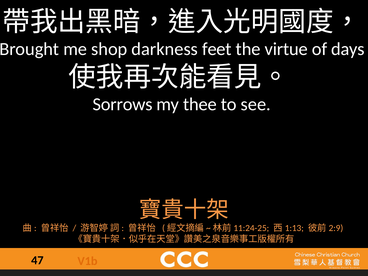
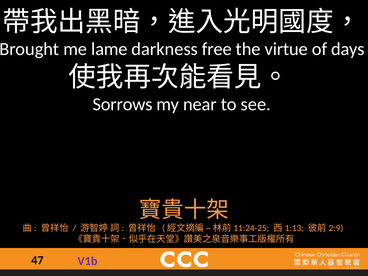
shop: shop -> lame
feet: feet -> free
thee: thee -> near
V1b colour: orange -> purple
